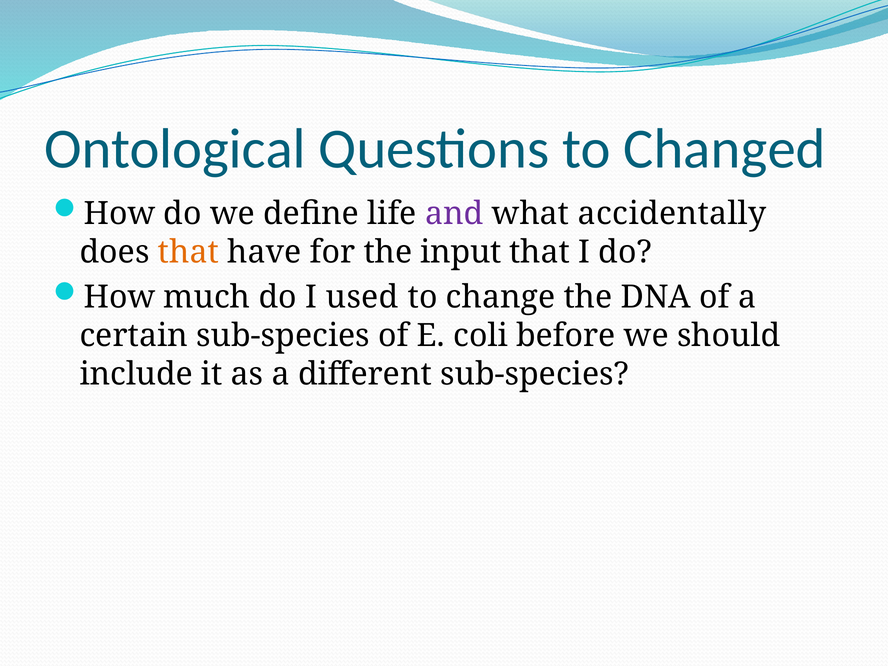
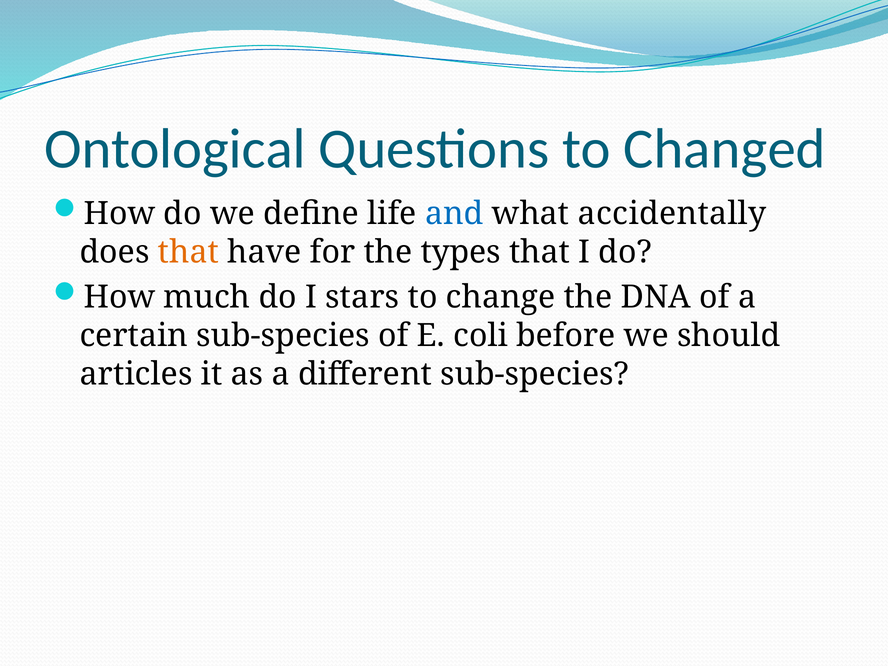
and colour: purple -> blue
input: input -> types
used: used -> stars
include: include -> articles
